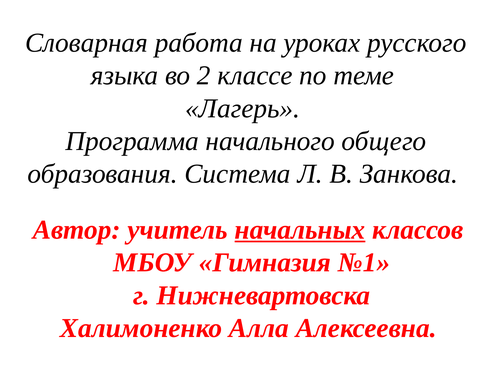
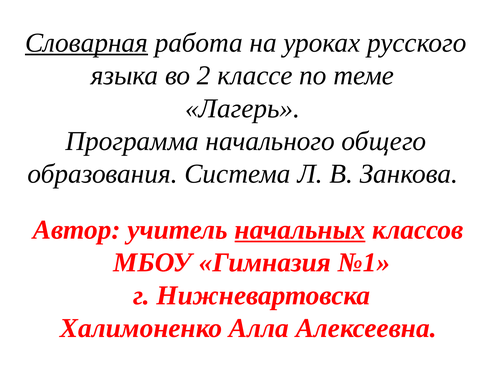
Словарная underline: none -> present
